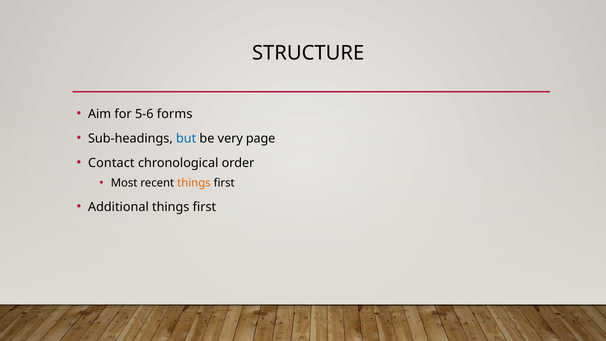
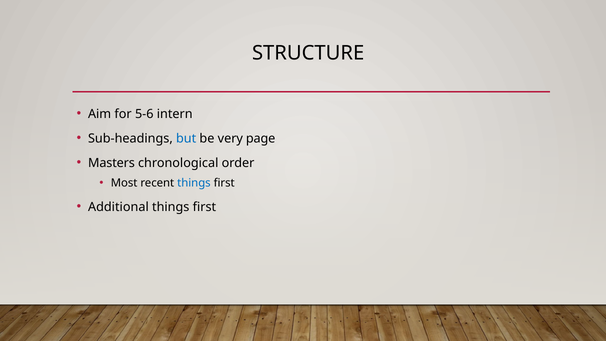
forms: forms -> intern
Contact: Contact -> Masters
things at (194, 183) colour: orange -> blue
